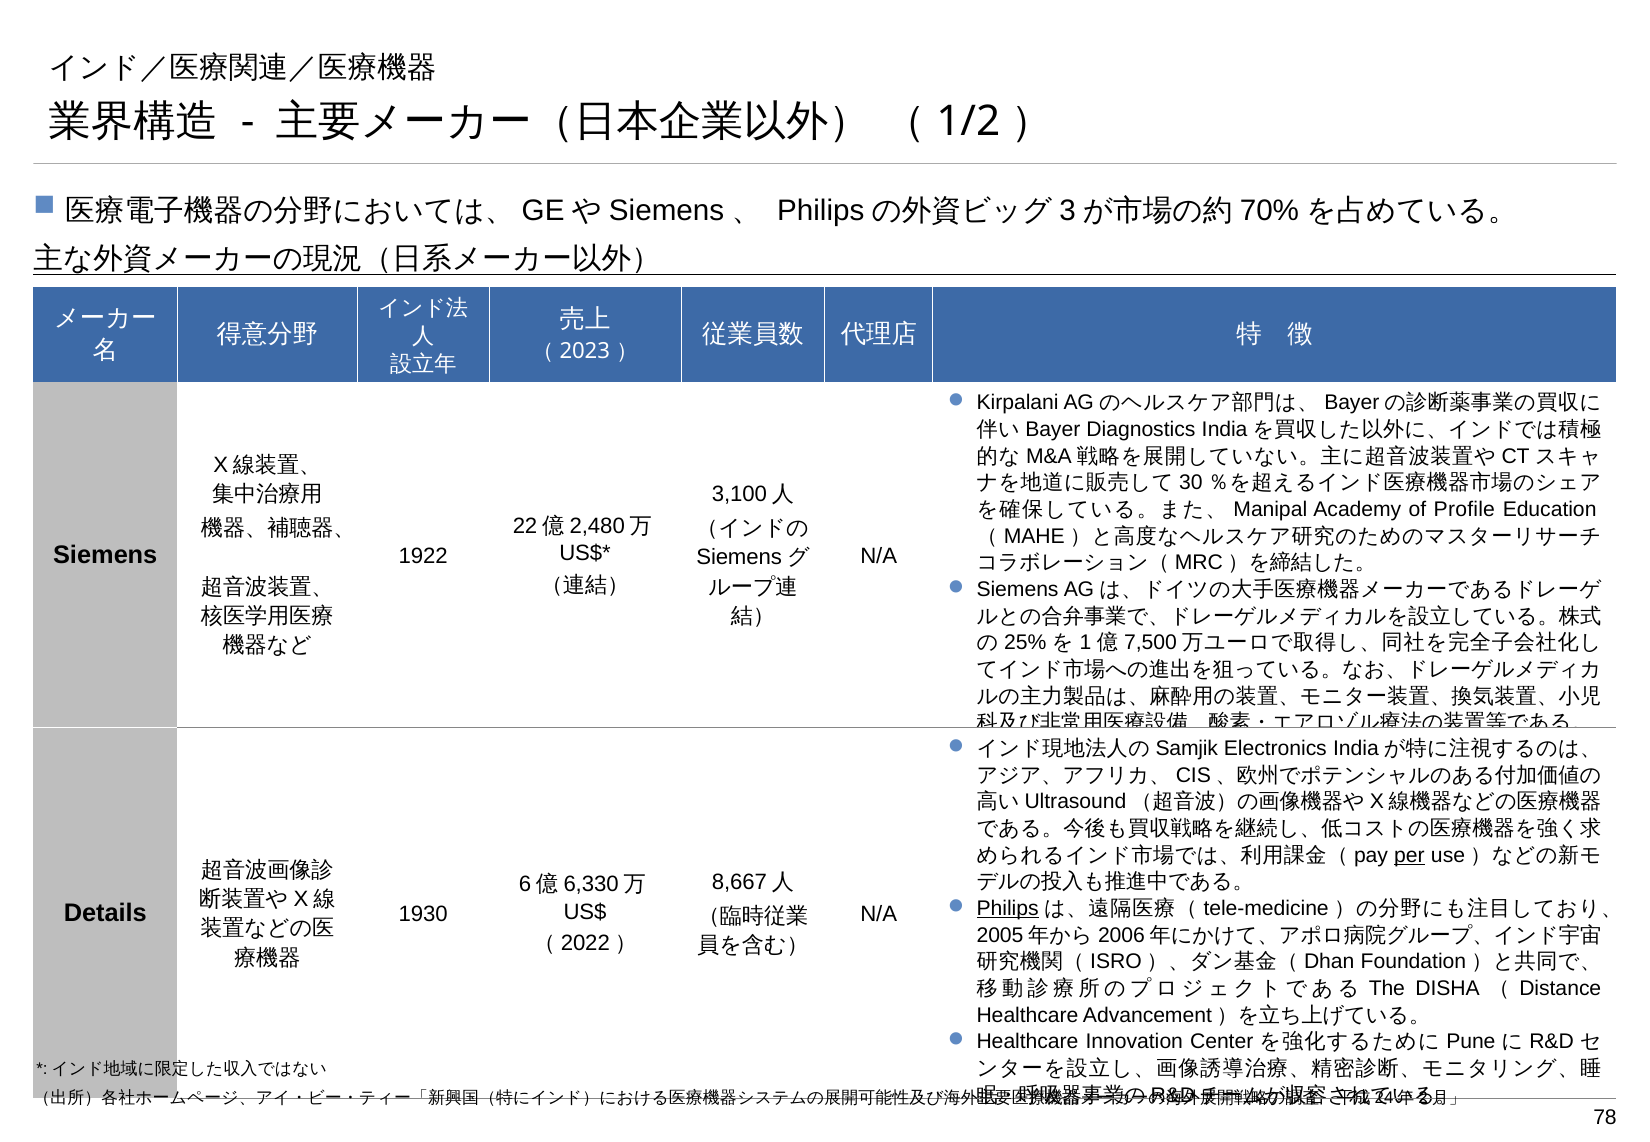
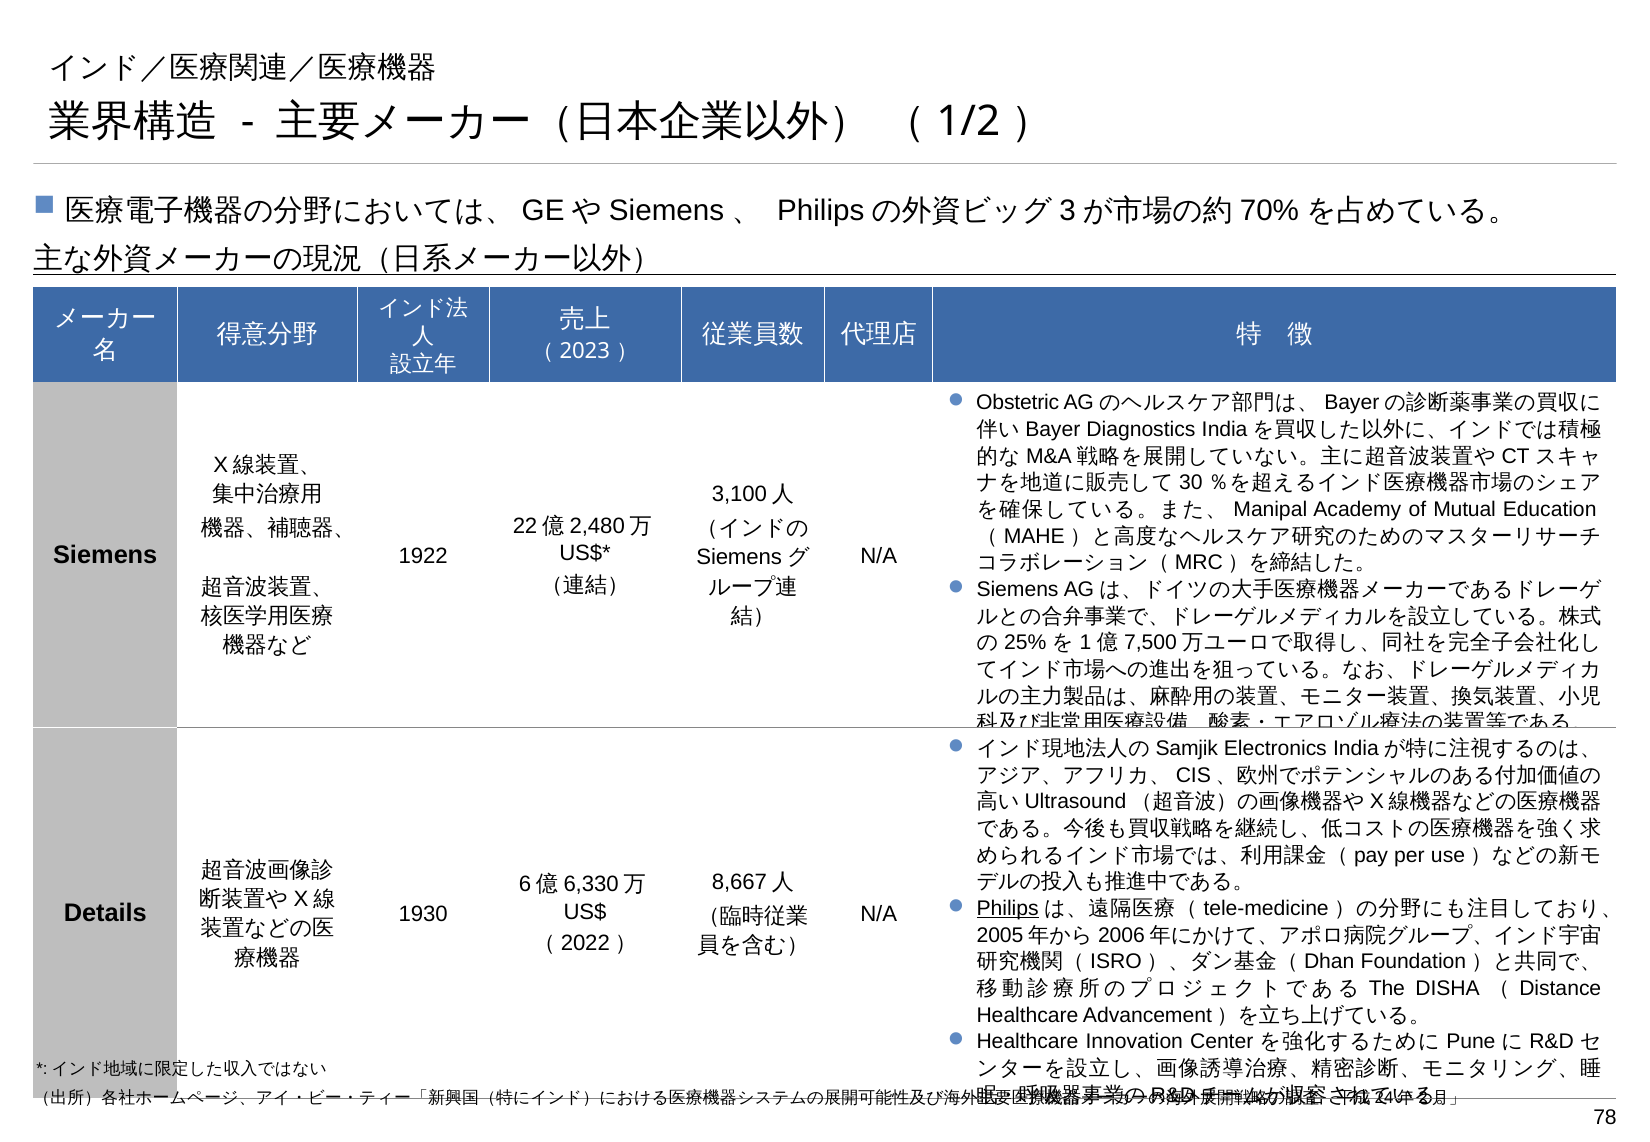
Kirpalani: Kirpalani -> Obstetric
Profile: Profile -> Mutual
per underline: present -> none
